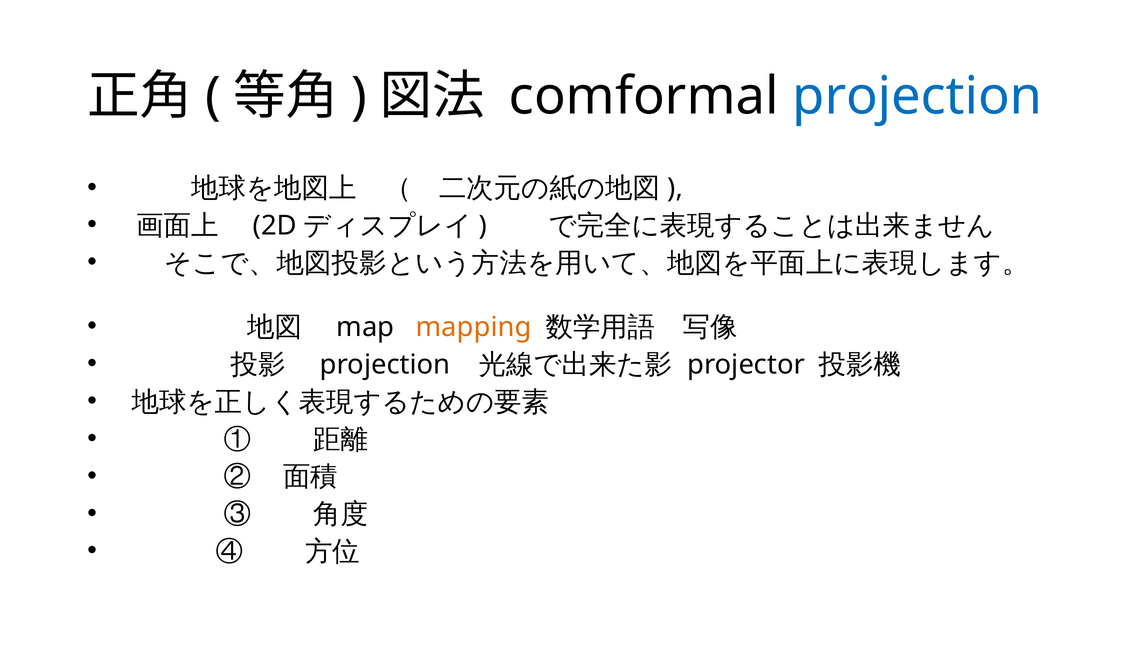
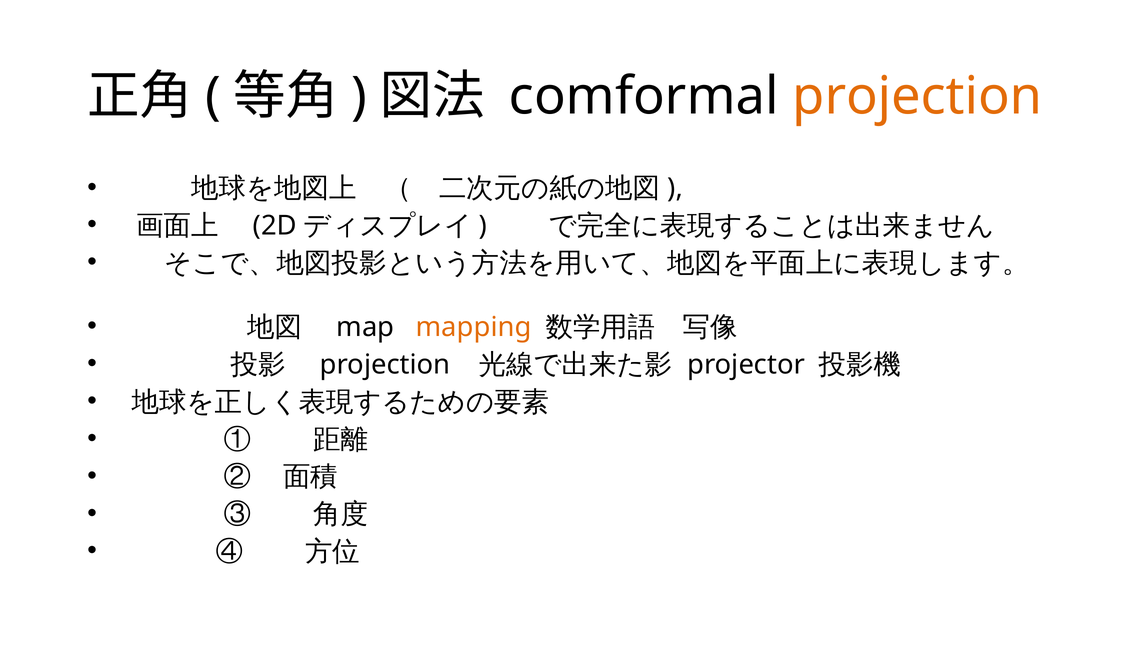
projection at (917, 96) colour: blue -> orange
